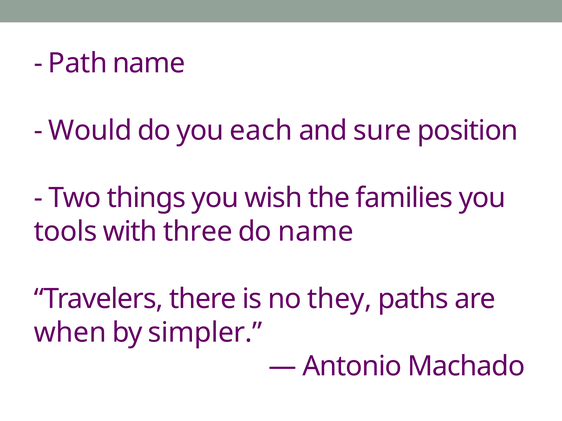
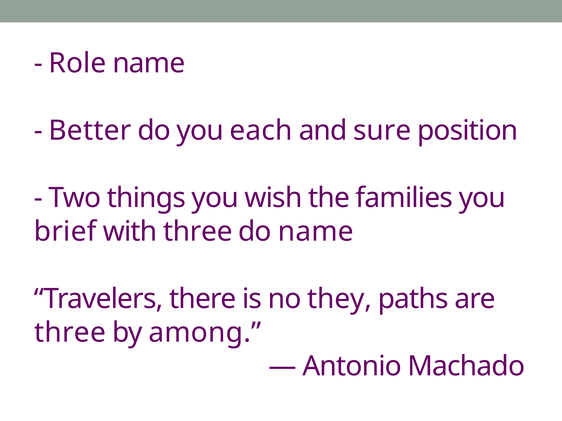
Path: Path -> Role
Would: Would -> Better
tools: tools -> brief
when at (70, 333): when -> three
simpler: simpler -> among
